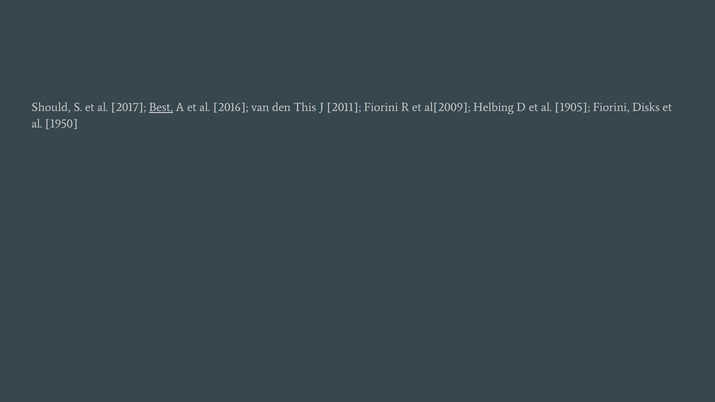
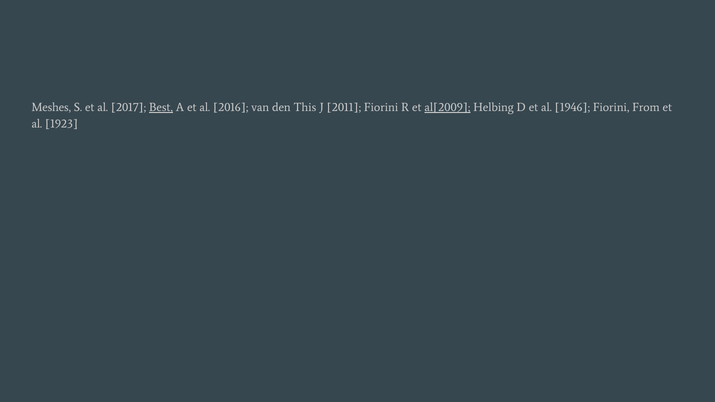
Should: Should -> Meshes
al[2009 underline: none -> present
1905: 1905 -> 1946
Disks: Disks -> From
1950: 1950 -> 1923
